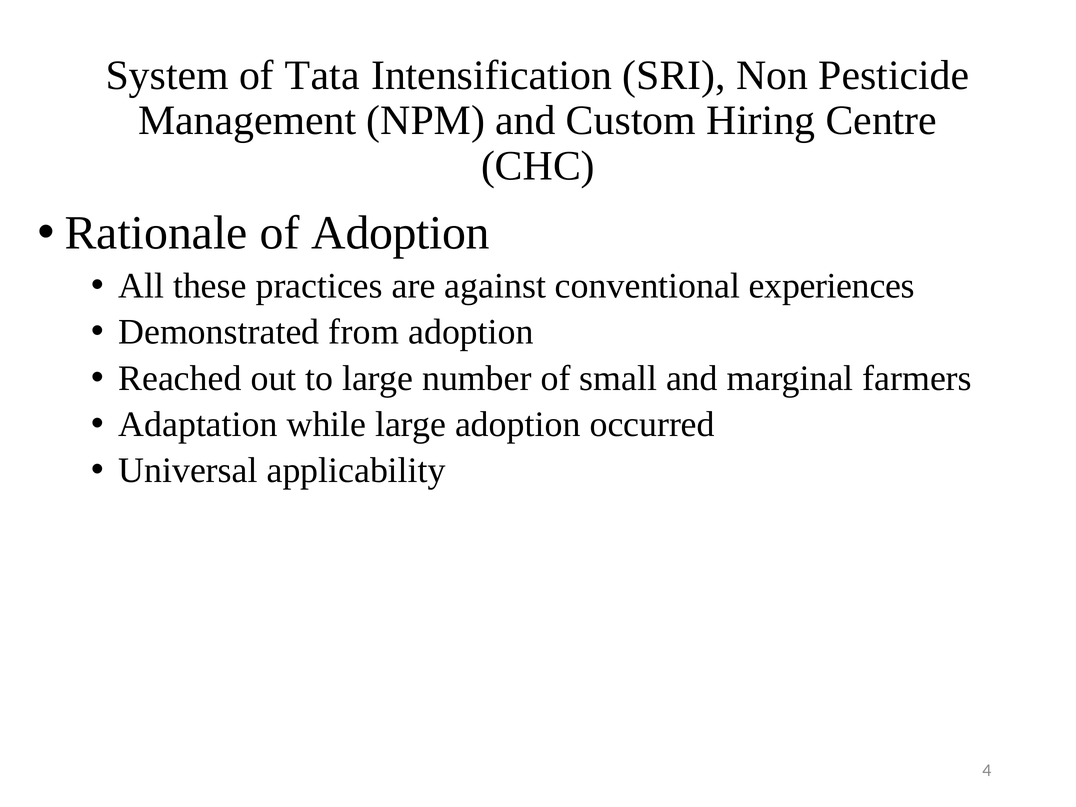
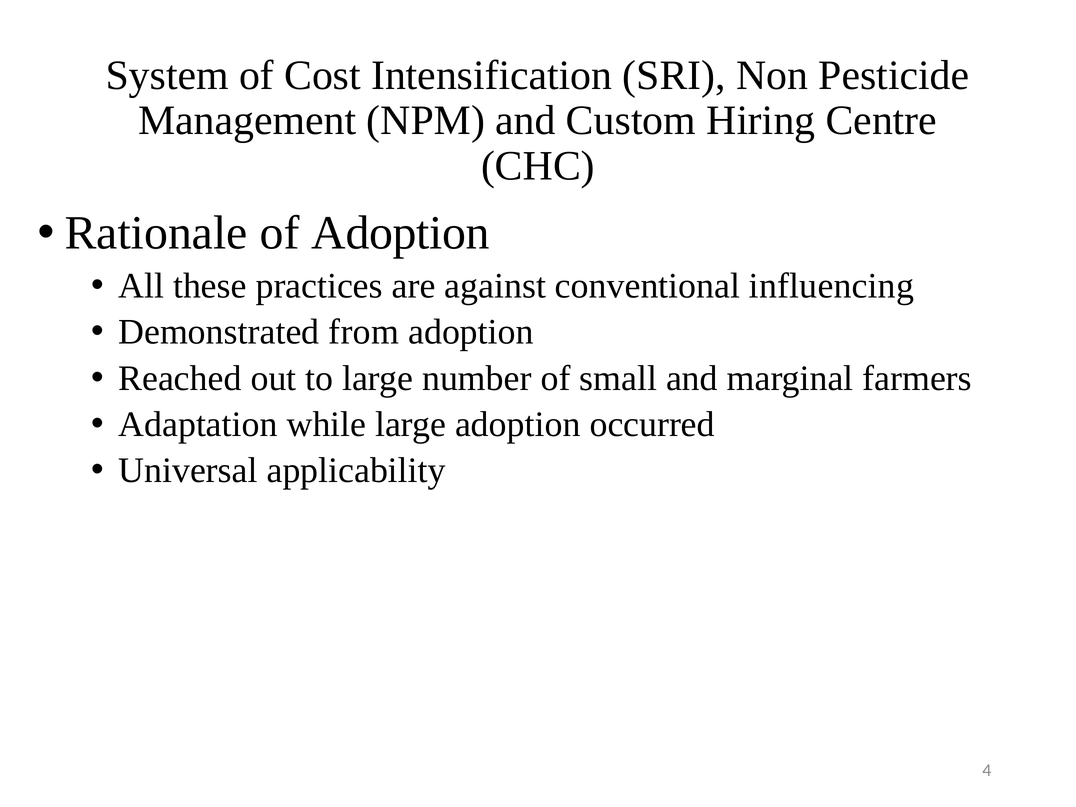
Tata: Tata -> Cost
experiences: experiences -> influencing
